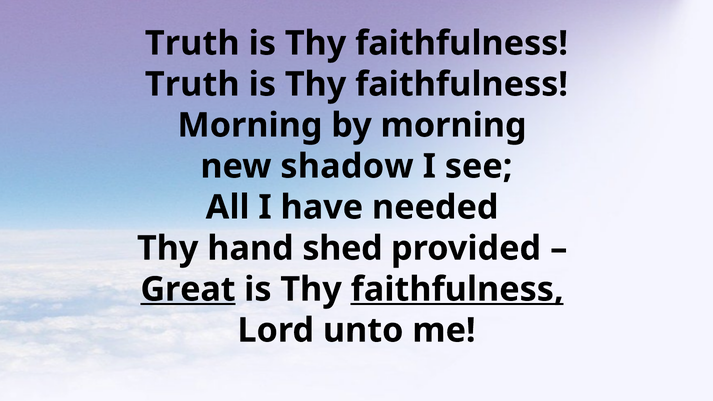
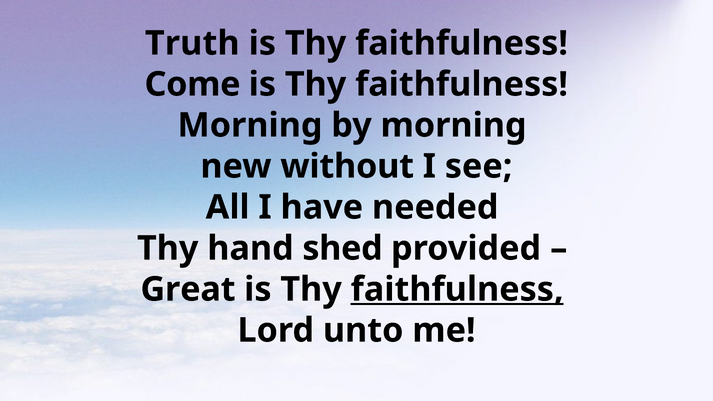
Truth at (192, 84): Truth -> Come
shadow: shadow -> without
Great underline: present -> none
